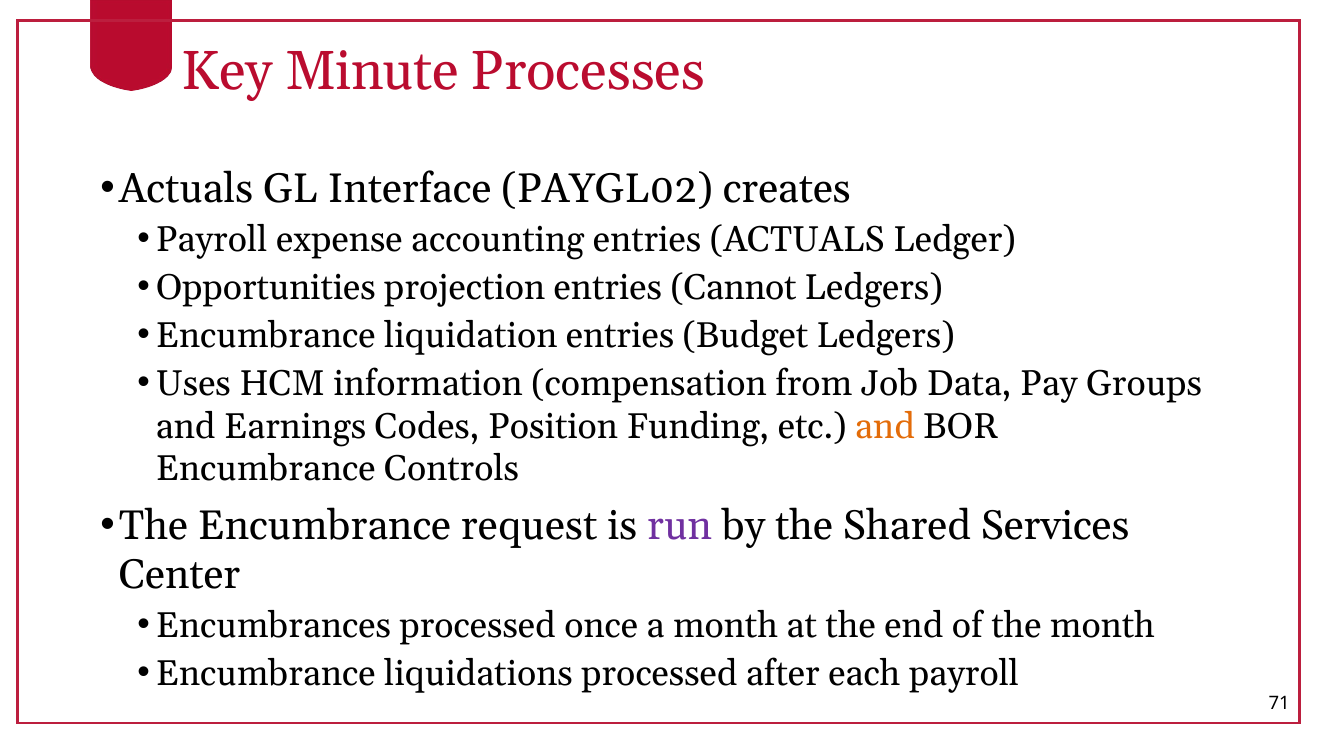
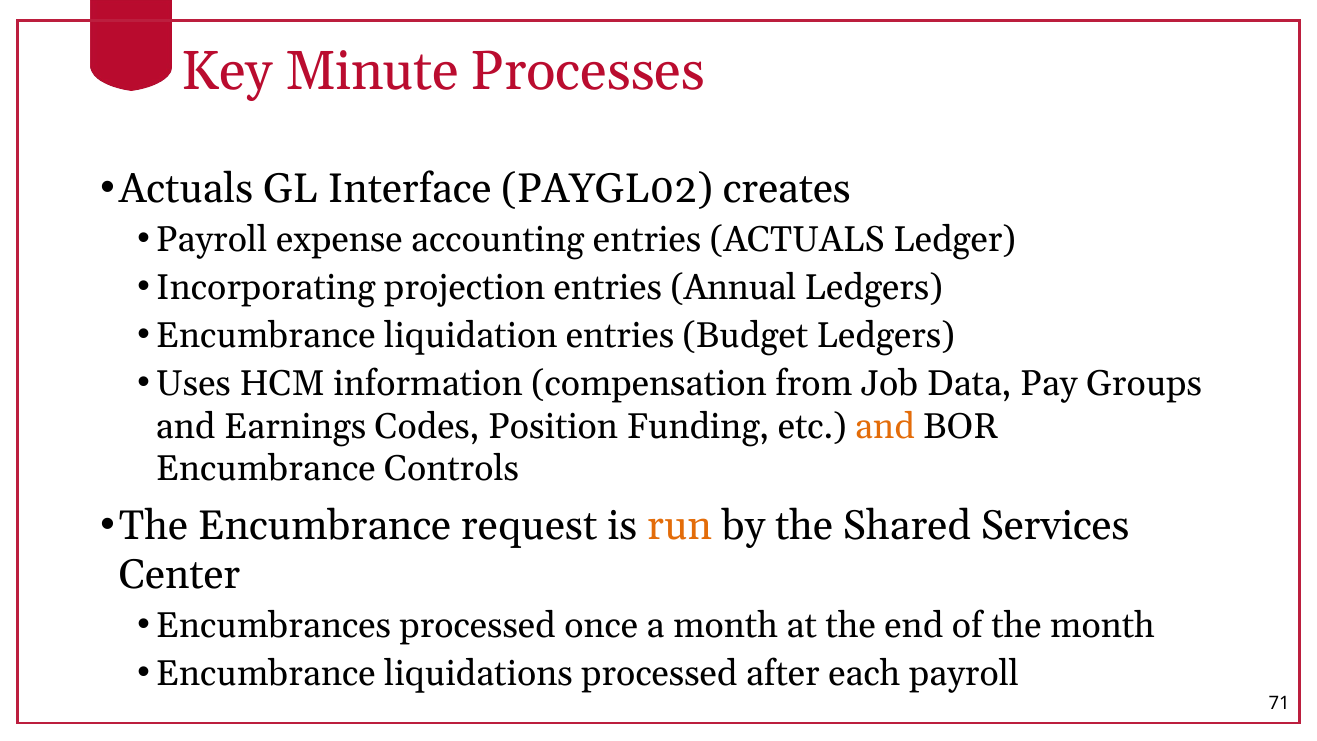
Opportunities: Opportunities -> Incorporating
Cannot: Cannot -> Annual
run colour: purple -> orange
